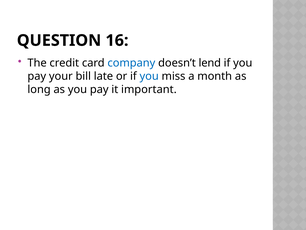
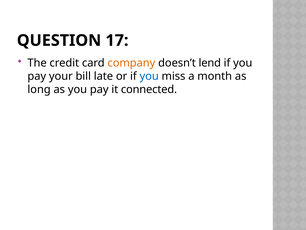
16: 16 -> 17
company colour: blue -> orange
important: important -> connected
